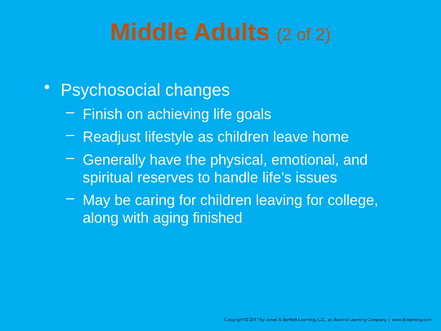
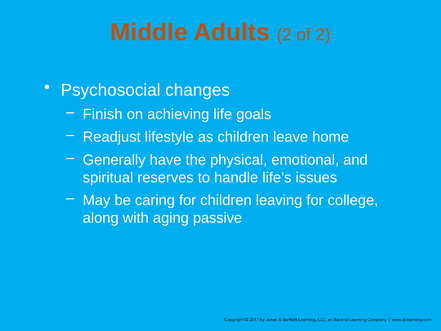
finished: finished -> passive
